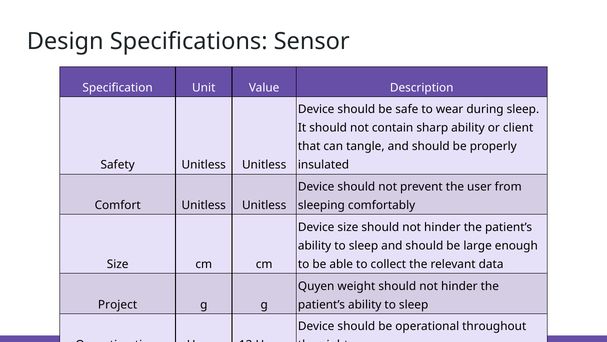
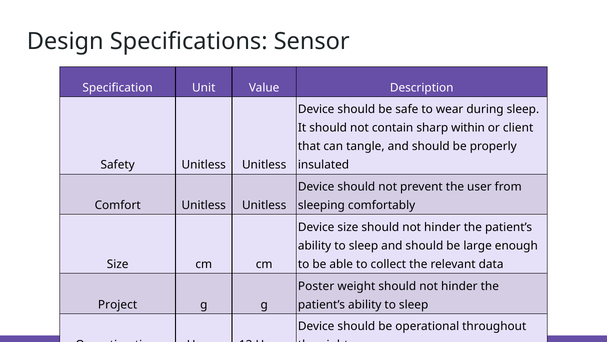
sharp ability: ability -> within
Quyen: Quyen -> Poster
